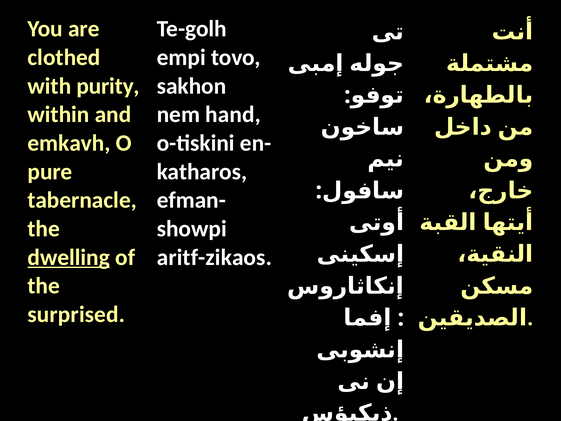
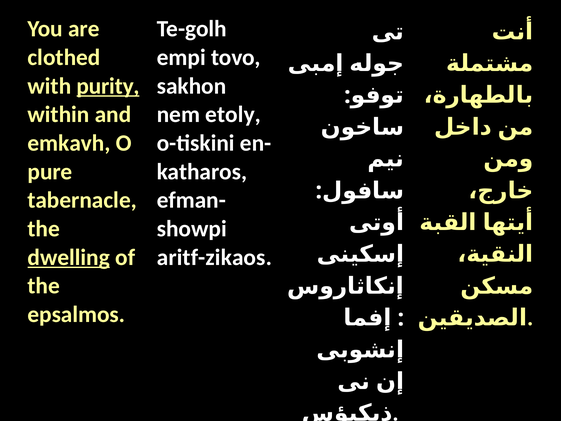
purity underline: none -> present
hand: hand -> etoly
surprised: surprised -> epsalmos
